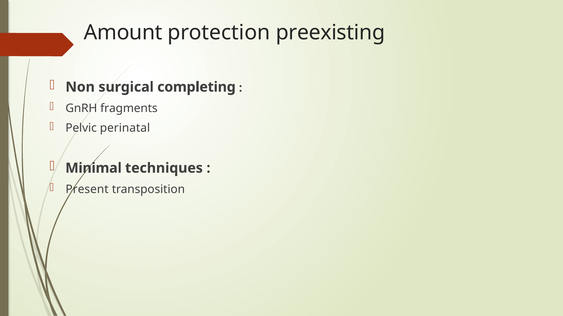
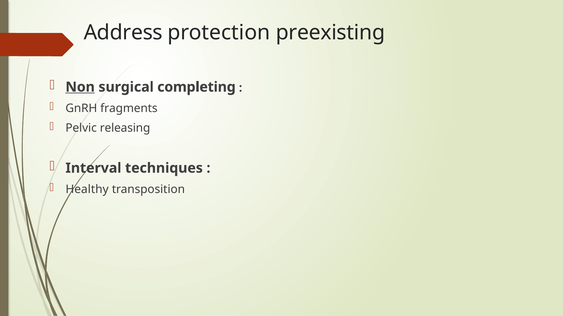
Amount: Amount -> Address
Non underline: none -> present
perinatal: perinatal -> releasing
Minimal: Minimal -> Interval
Present: Present -> Healthy
